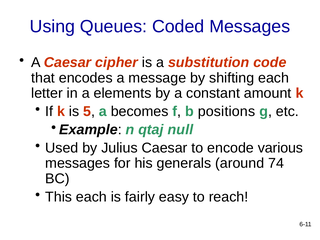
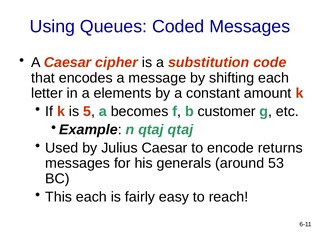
positions: positions -> customer
qtaj null: null -> qtaj
various: various -> returns
74: 74 -> 53
